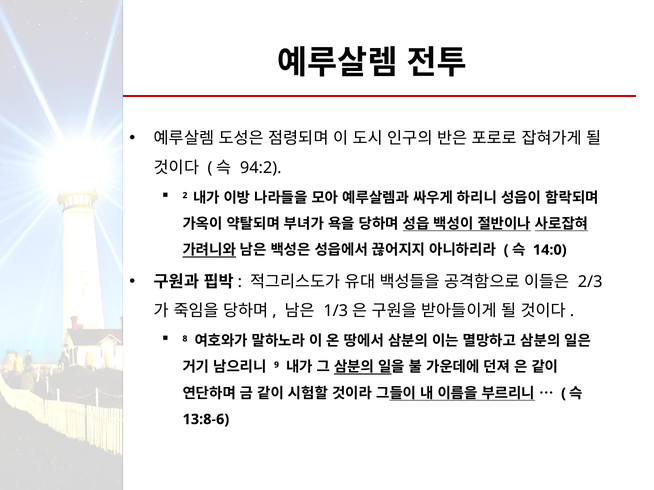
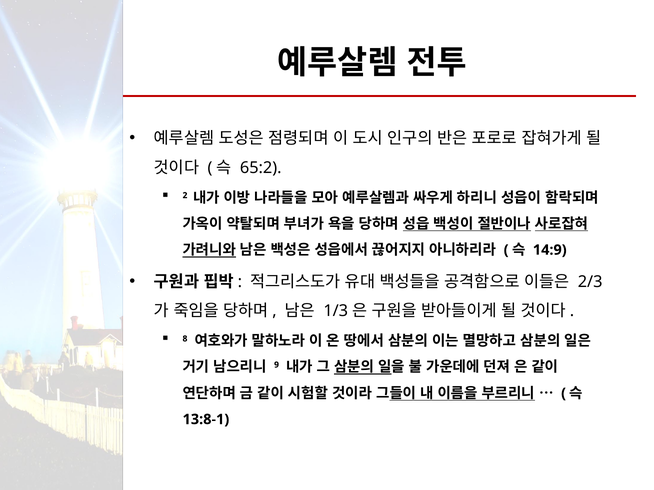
94:2: 94:2 -> 65:2
14:0: 14:0 -> 14:9
13:8-6: 13:8-6 -> 13:8-1
